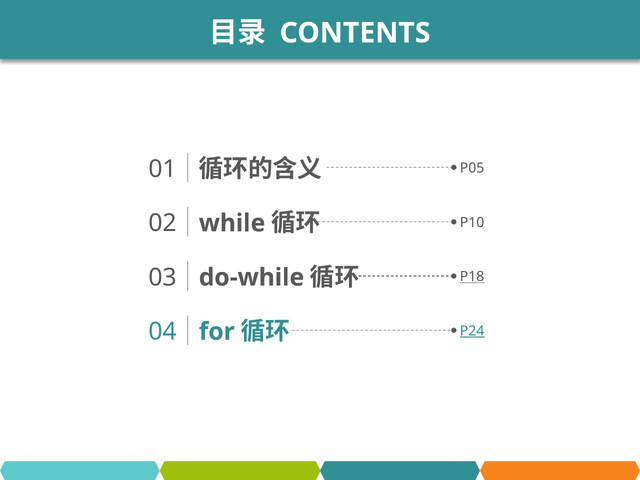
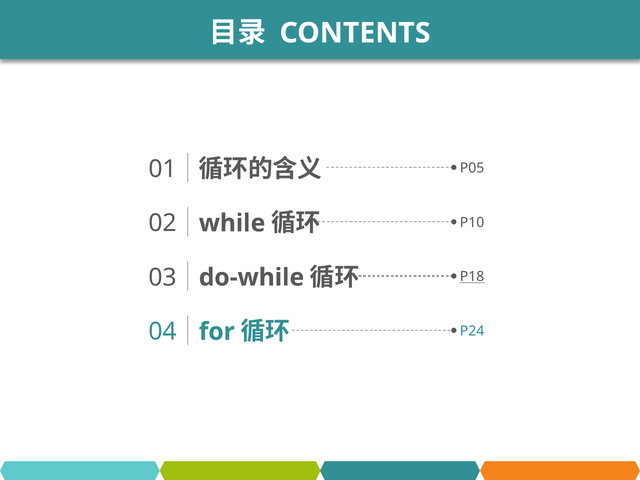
P24 underline: present -> none
